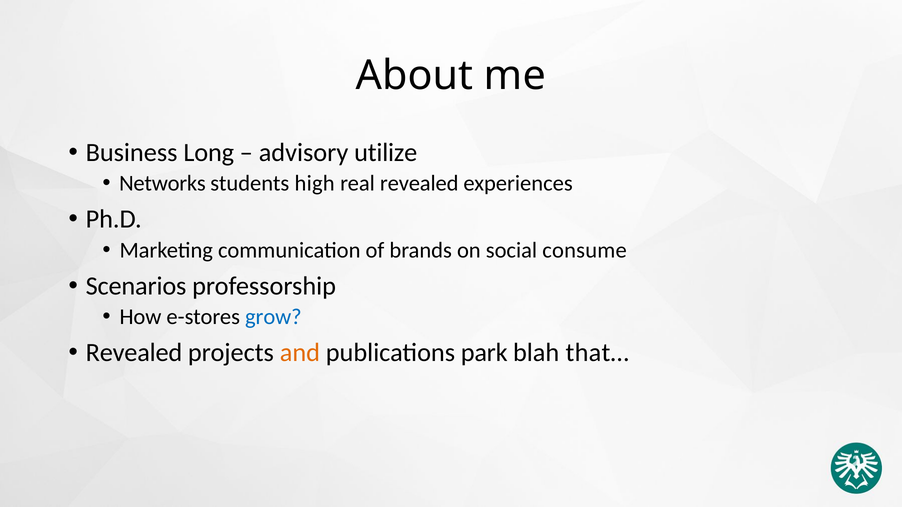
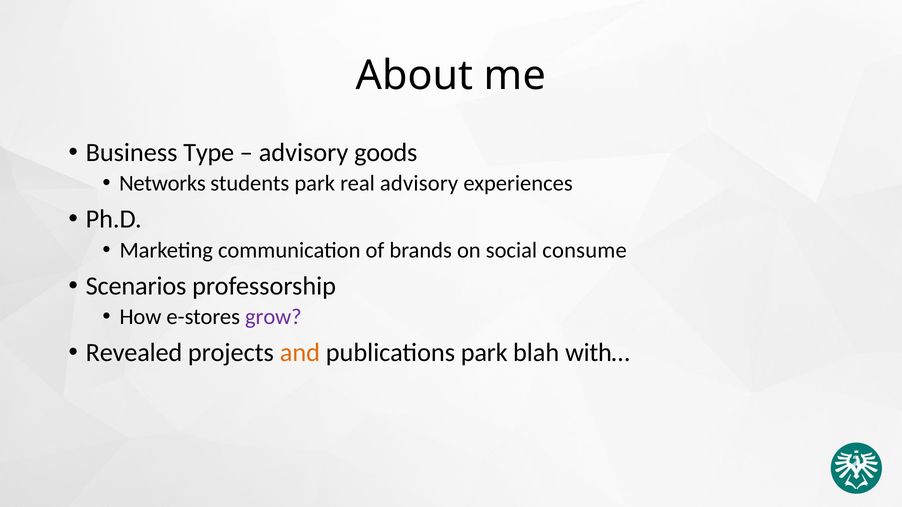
Long: Long -> Type
utilize: utilize -> goods
students high: high -> park
real revealed: revealed -> advisory
grow colour: blue -> purple
that…: that… -> with…
